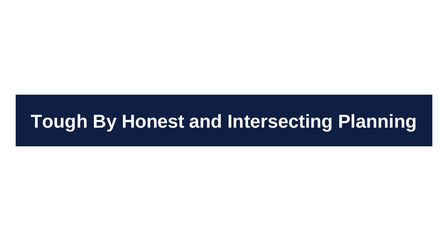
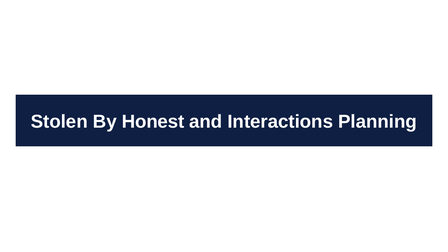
Tough: Tough -> Stolen
Intersecting: Intersecting -> Interactions
